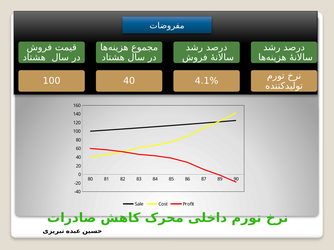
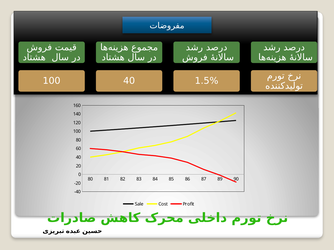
4.1%: 4.1% -> 1.5%
